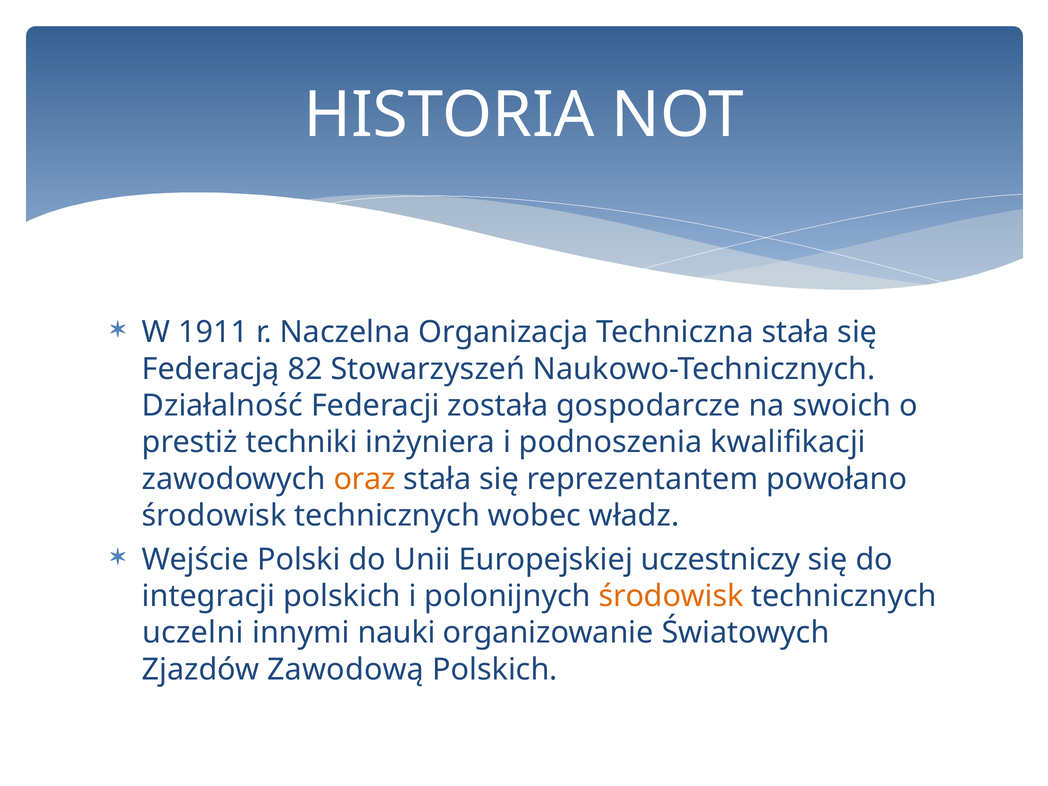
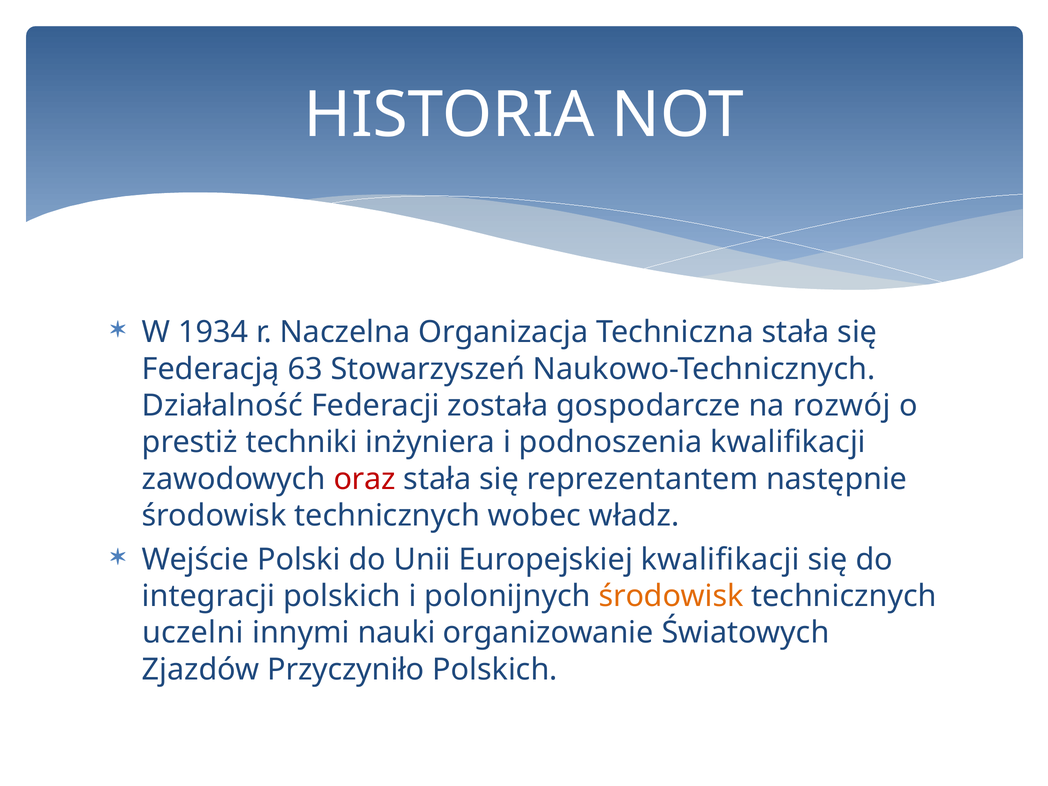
1911: 1911 -> 1934
82: 82 -> 63
swoich: swoich -> rozwój
oraz colour: orange -> red
powołano: powołano -> następnie
Europejskiej uczestniczy: uczestniczy -> kwalifikacji
Zawodową: Zawodową -> Przyczyniło
